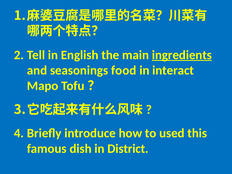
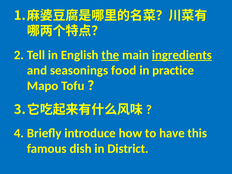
the underline: none -> present
interact: interact -> practice
used: used -> have
